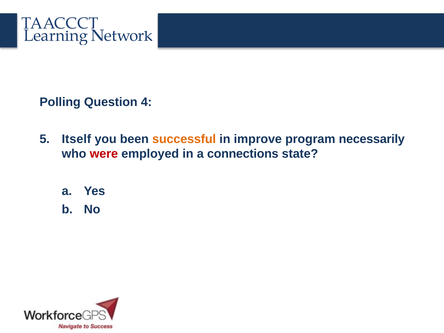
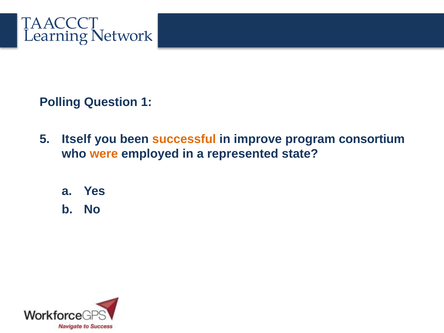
4: 4 -> 1
necessarily: necessarily -> consortium
were colour: red -> orange
connections: connections -> represented
